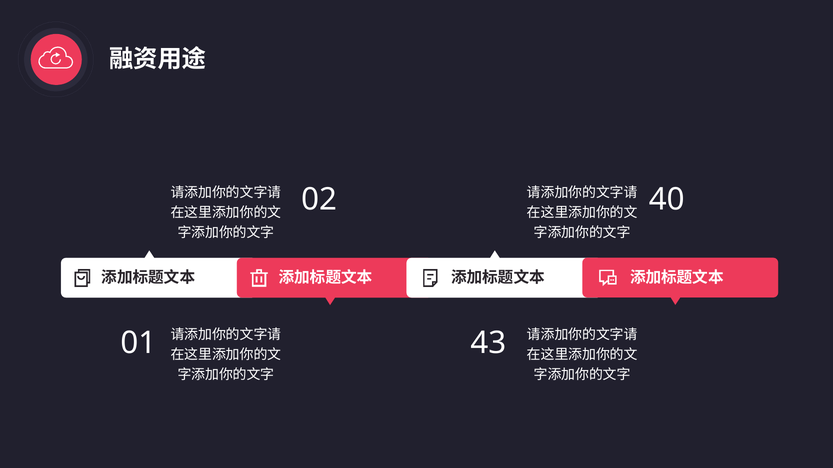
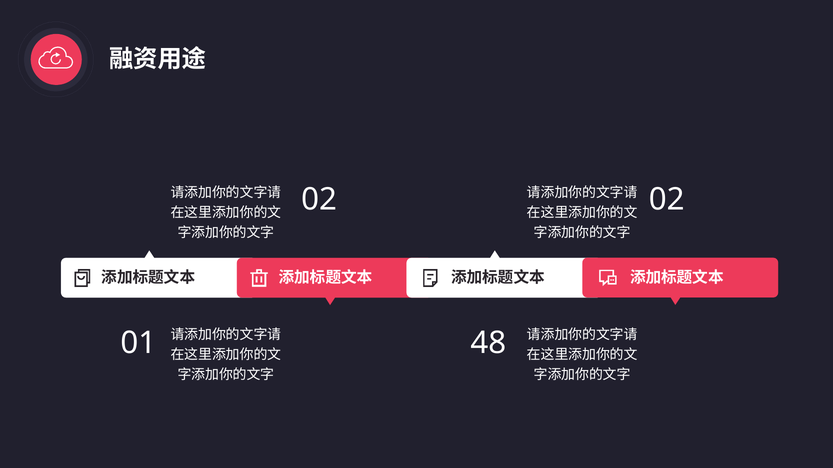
02 40: 40 -> 02
43: 43 -> 48
